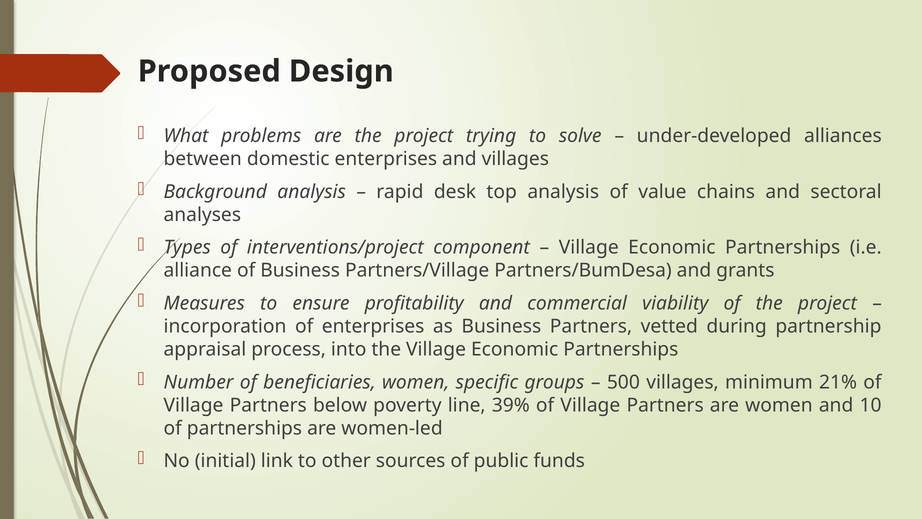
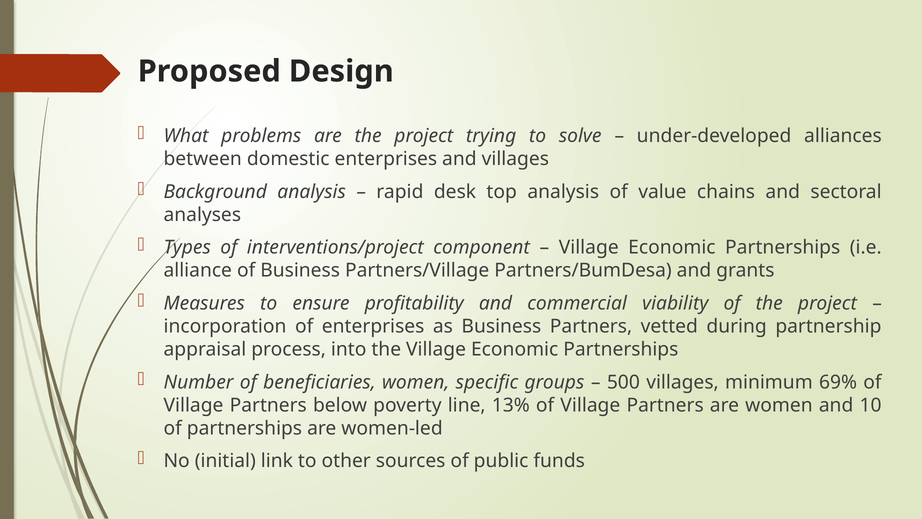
21%: 21% -> 69%
39%: 39% -> 13%
